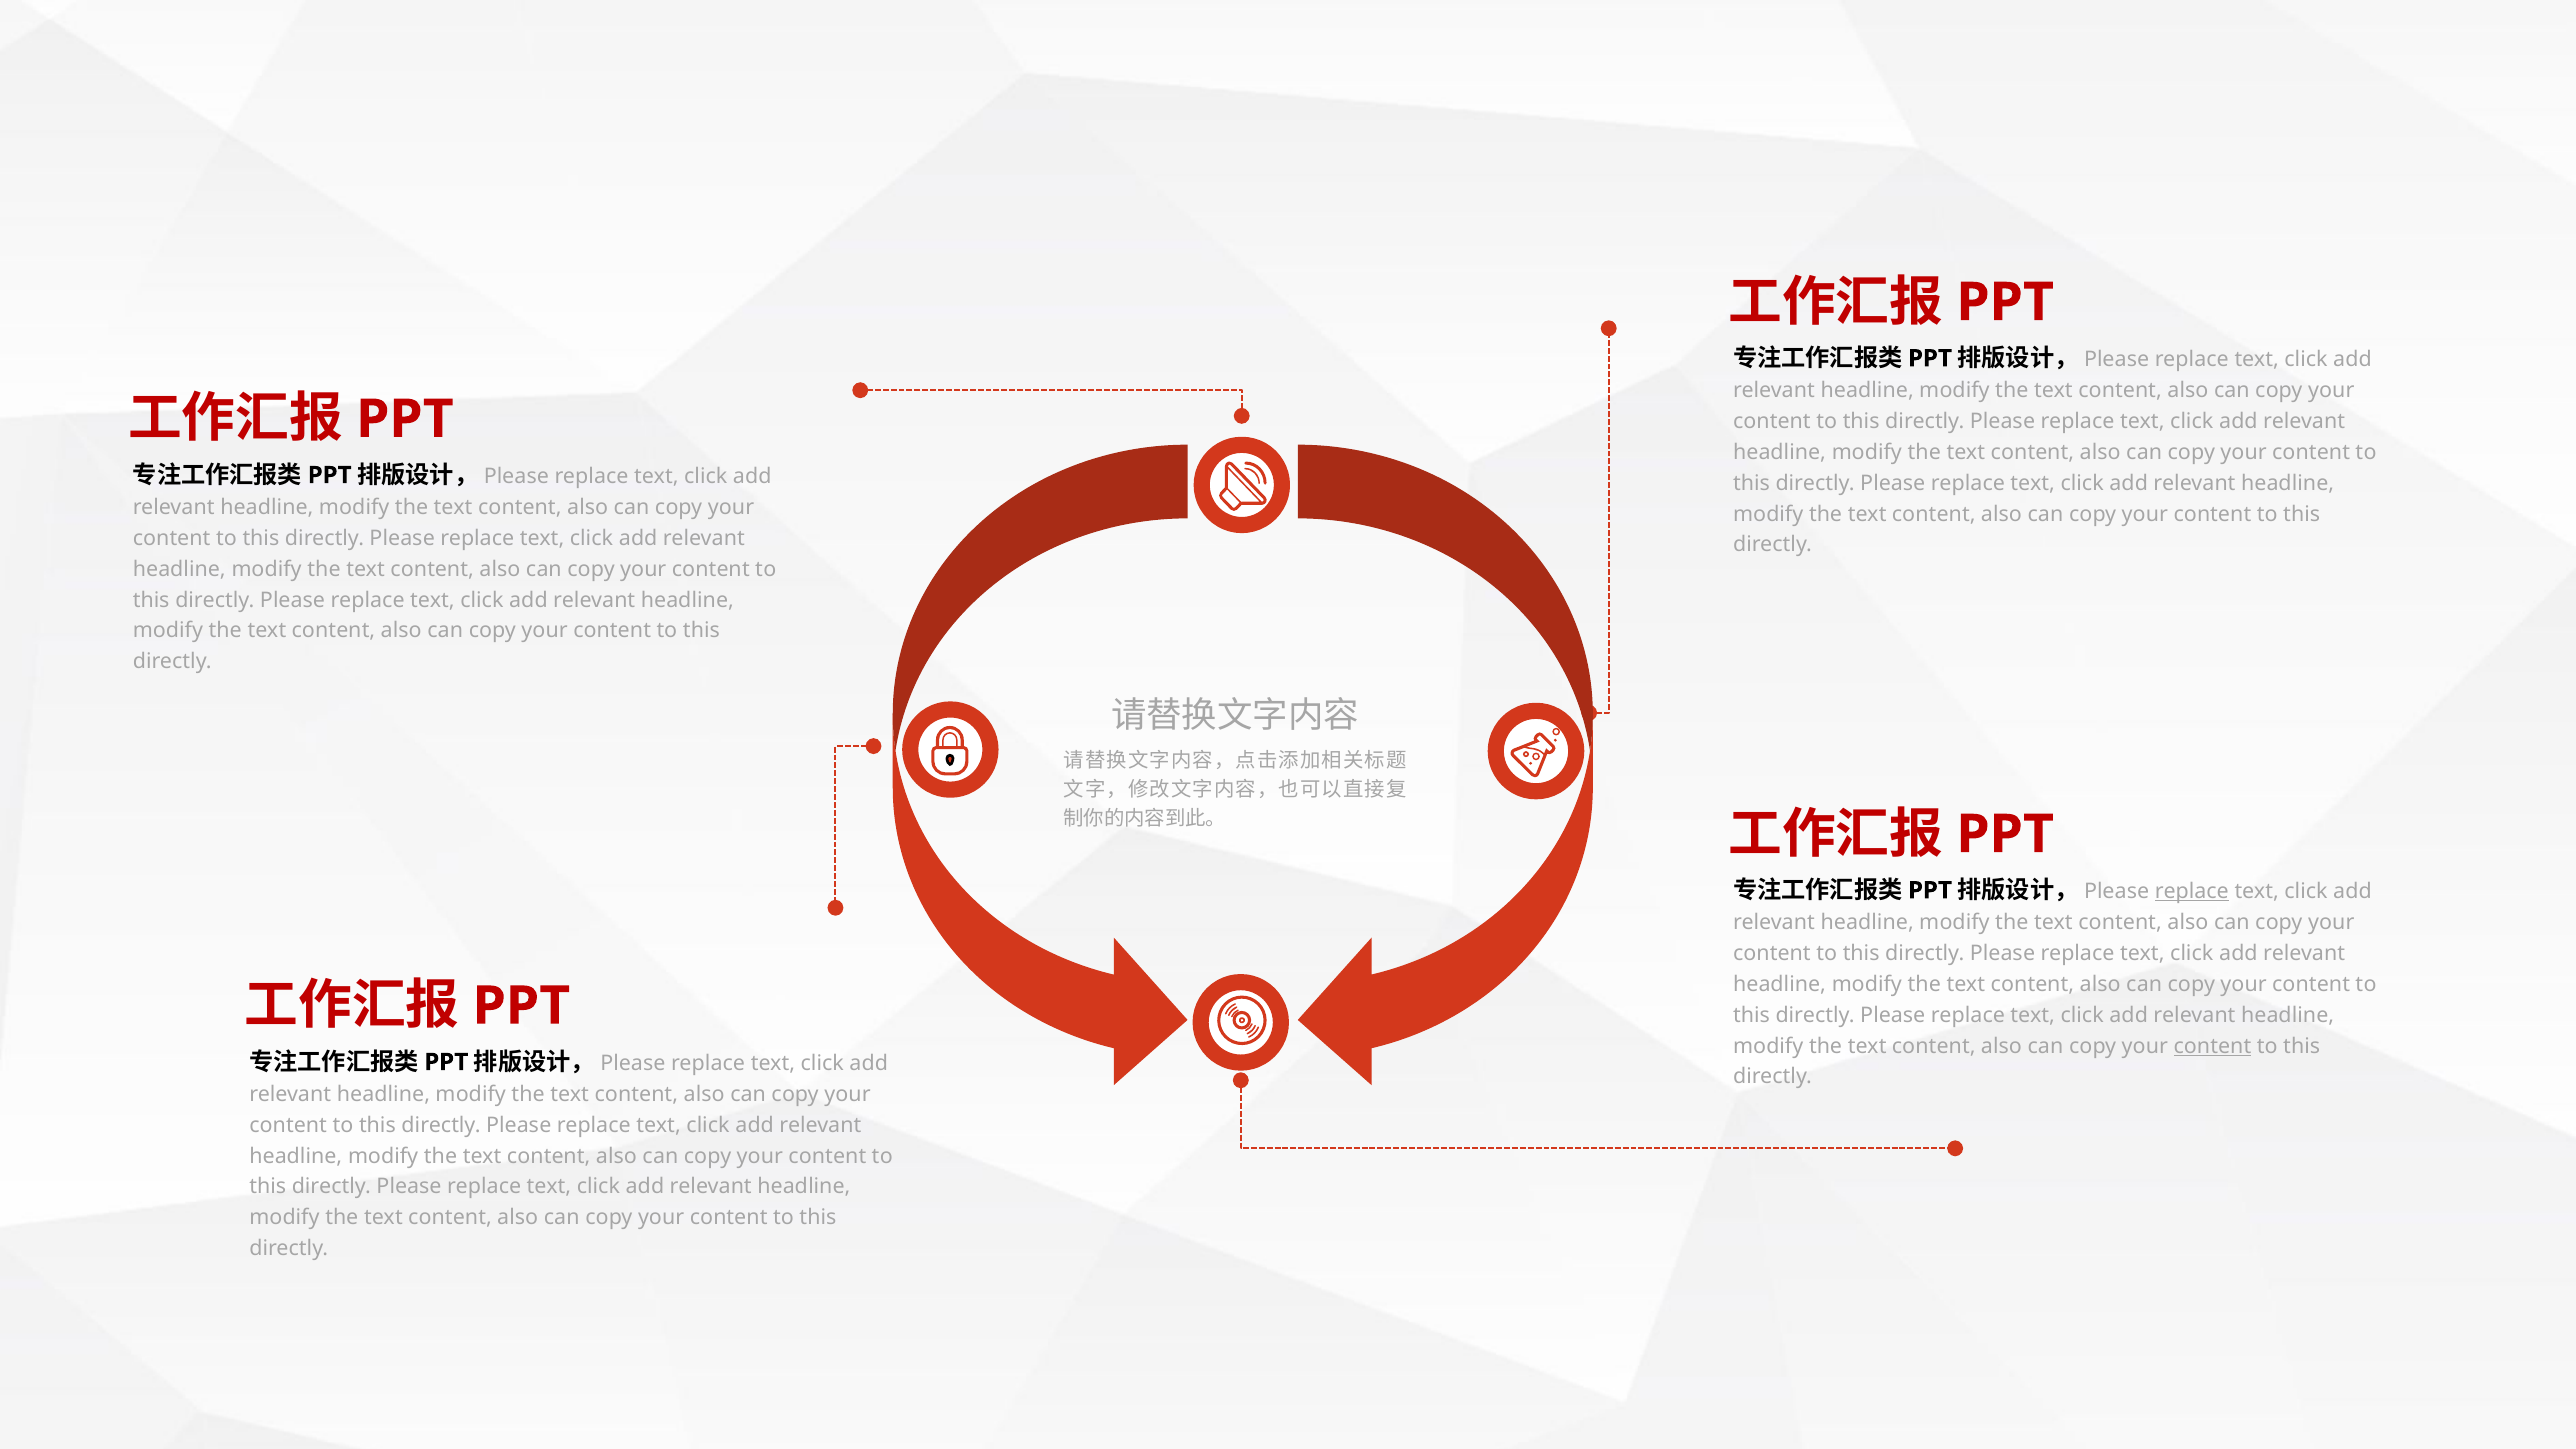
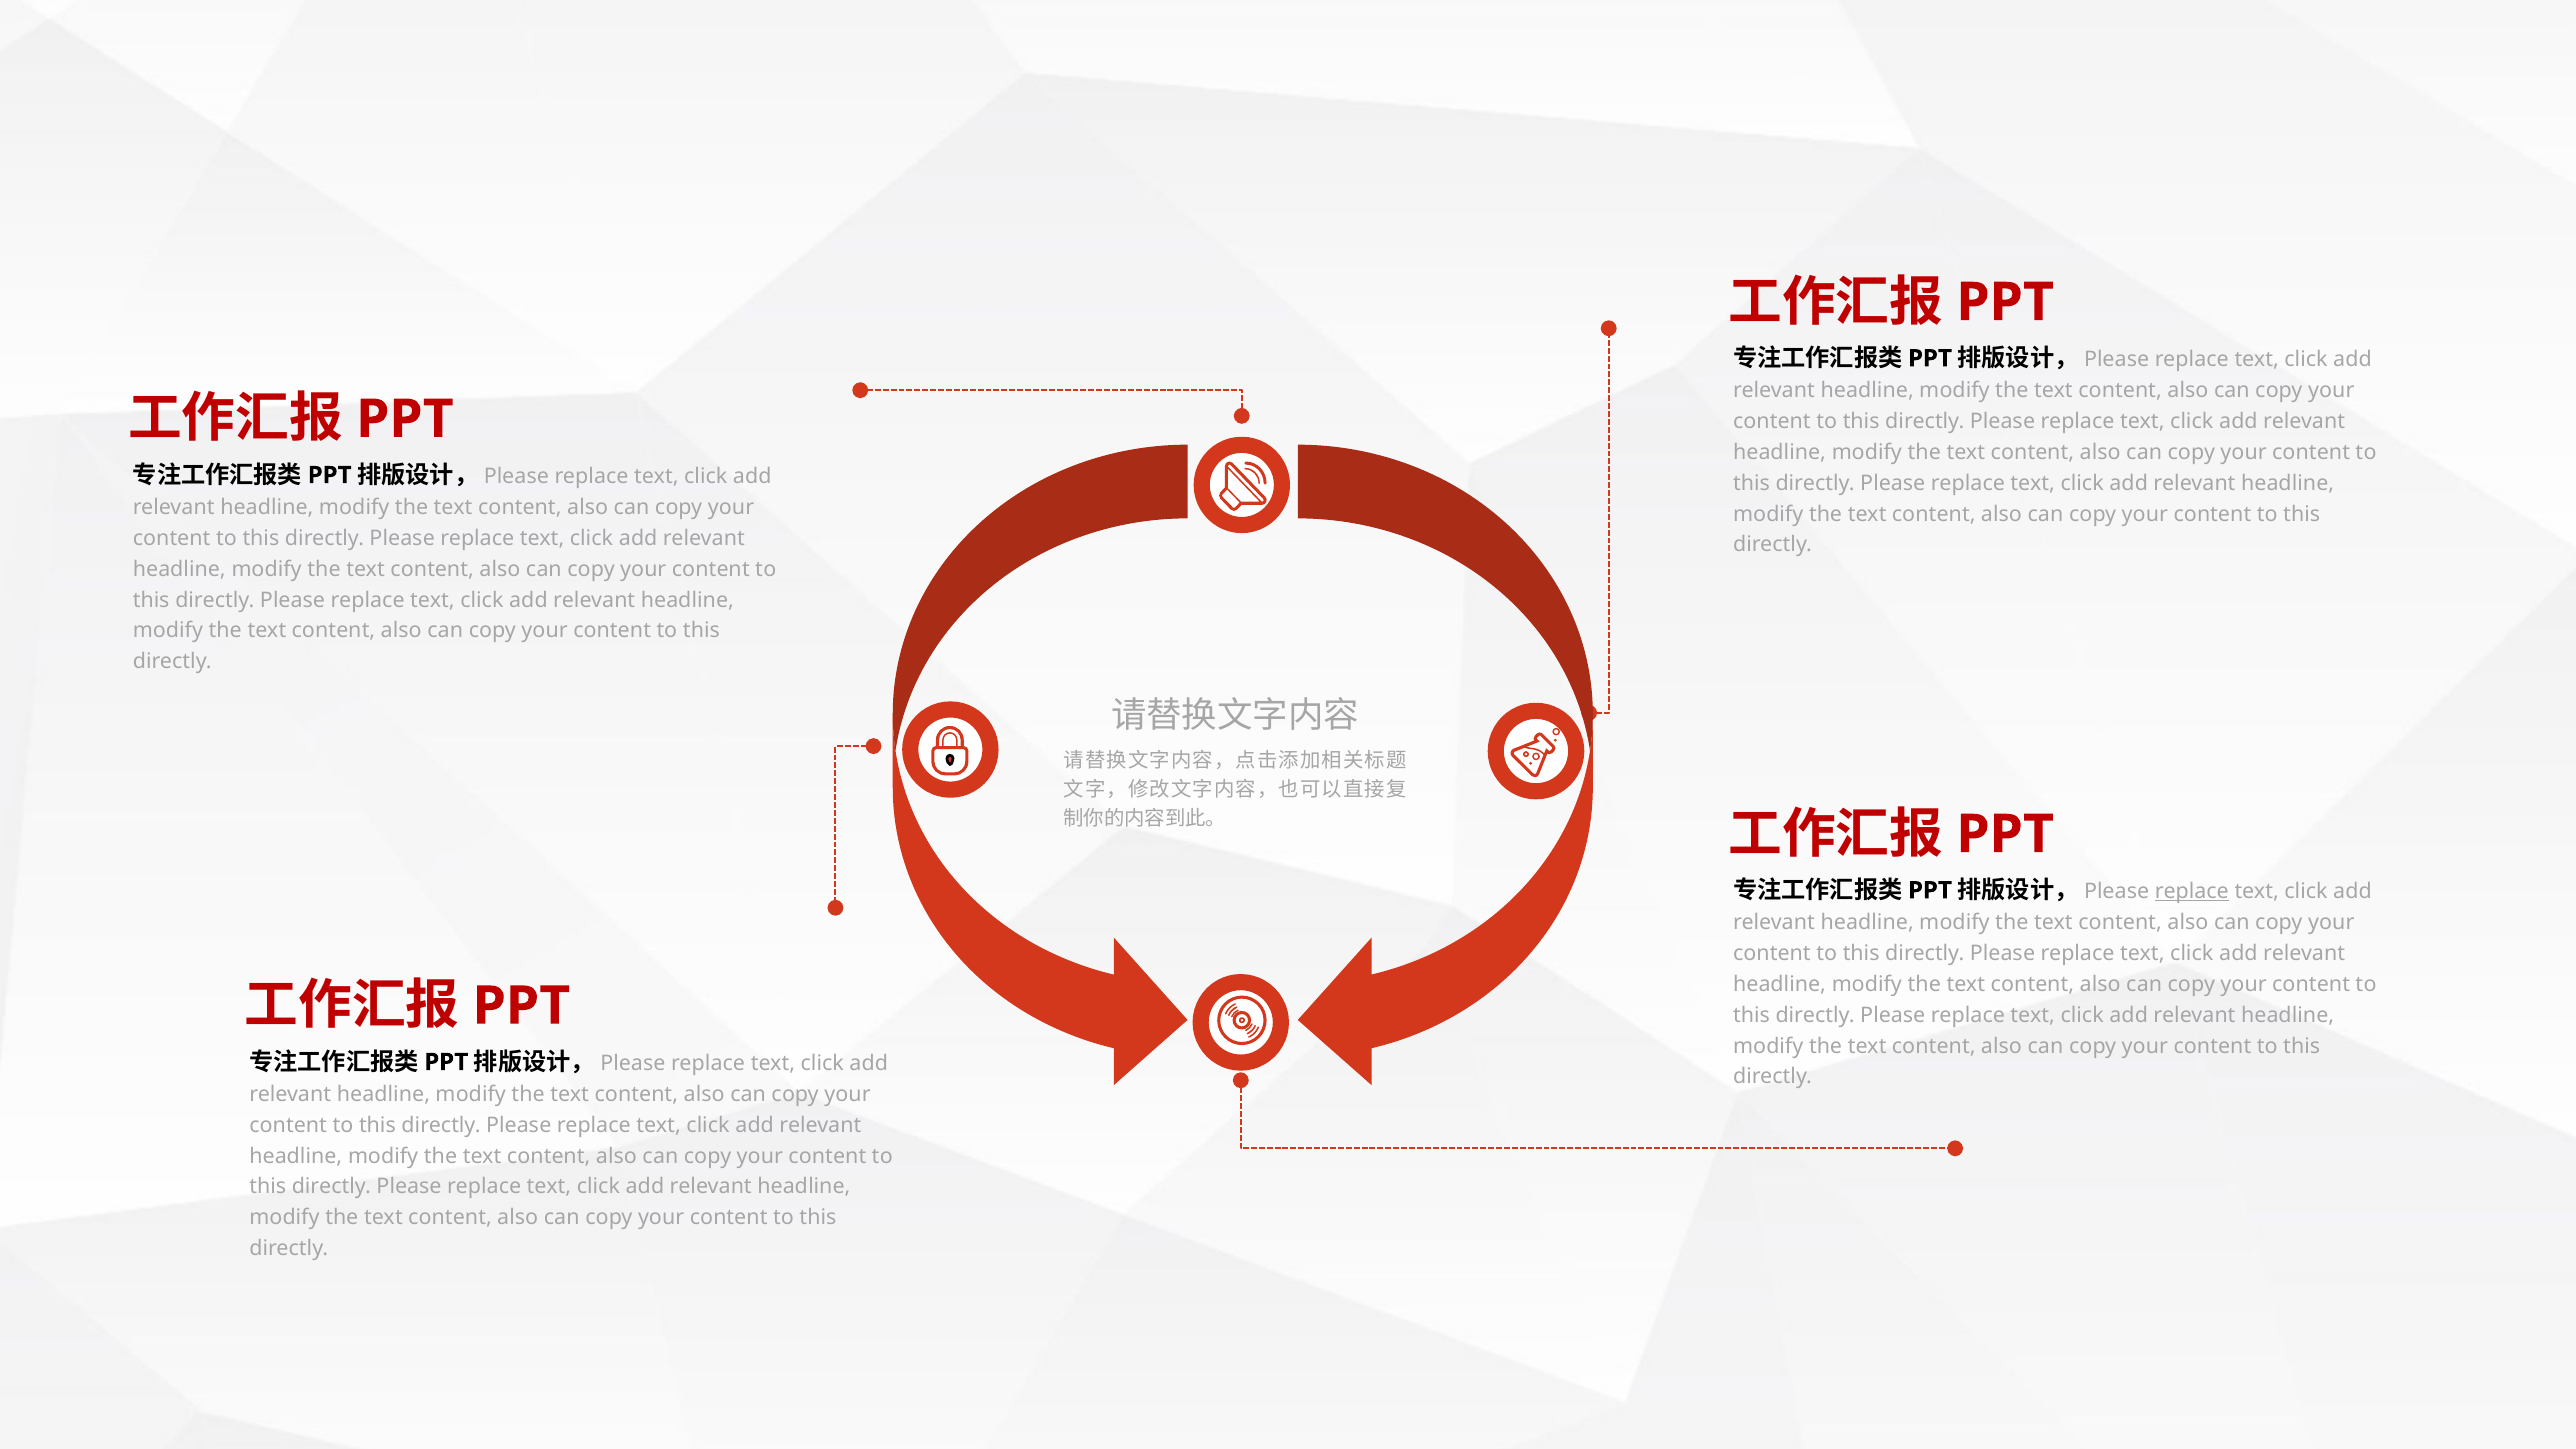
content at (2212, 1046) underline: present -> none
